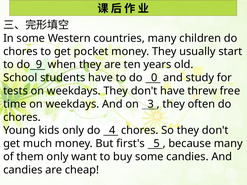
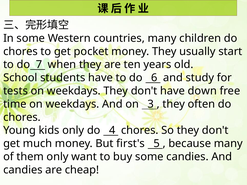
9: 9 -> 7
0: 0 -> 6
threw: threw -> down
